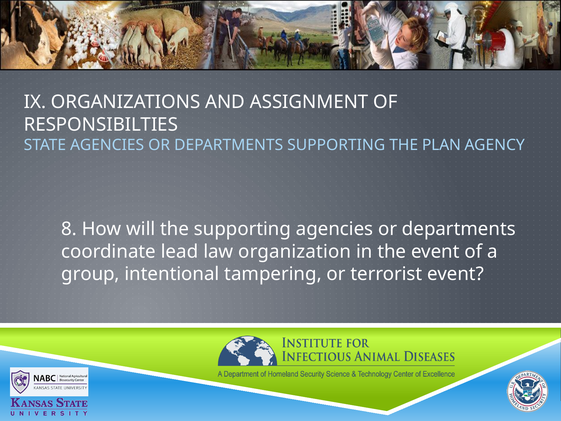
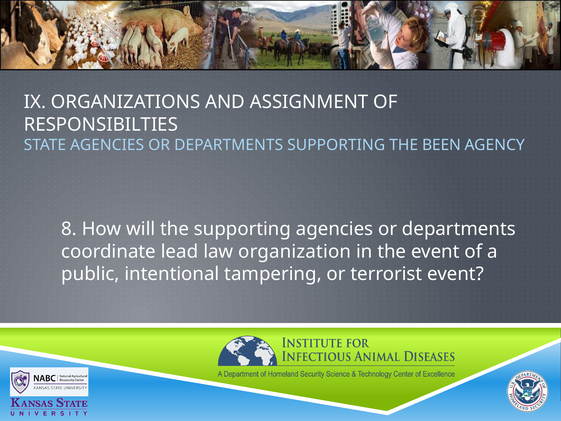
PLAN: PLAN -> BEEN
group: group -> public
